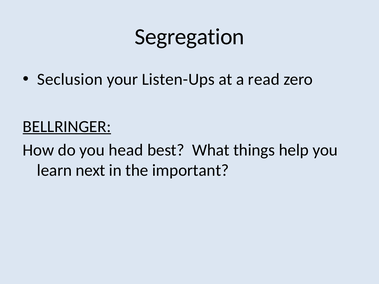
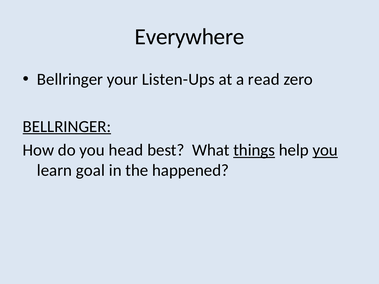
Segregation: Segregation -> Everywhere
Seclusion at (70, 80): Seclusion -> Bellringer
things underline: none -> present
you at (325, 150) underline: none -> present
next: next -> goal
important: important -> happened
